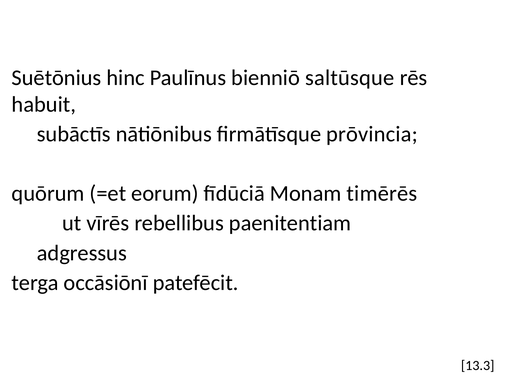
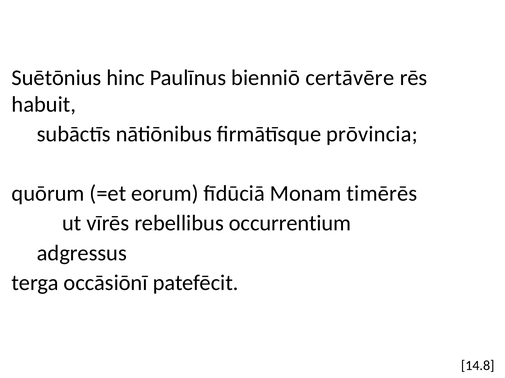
saltūsque: saltūsque -> certāvēre
paenitentiam: paenitentiam -> occurrentium
13.3: 13.3 -> 14.8
